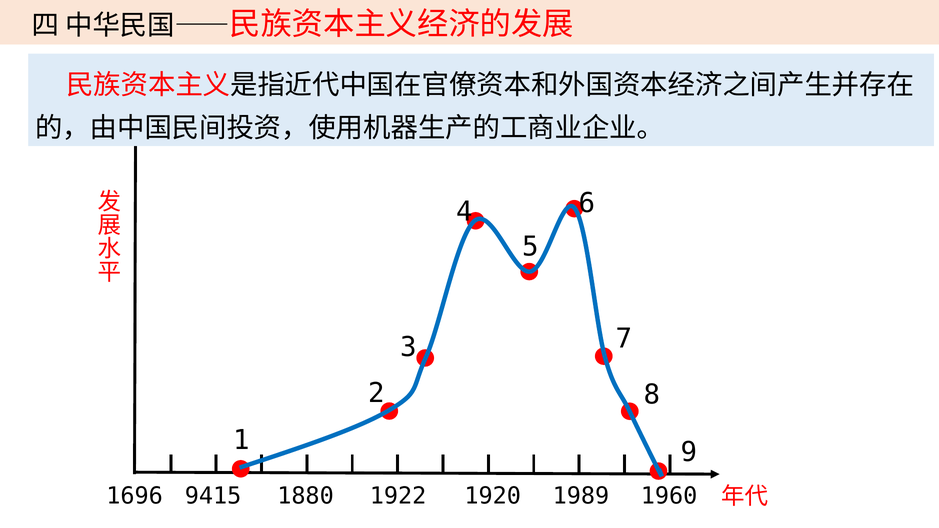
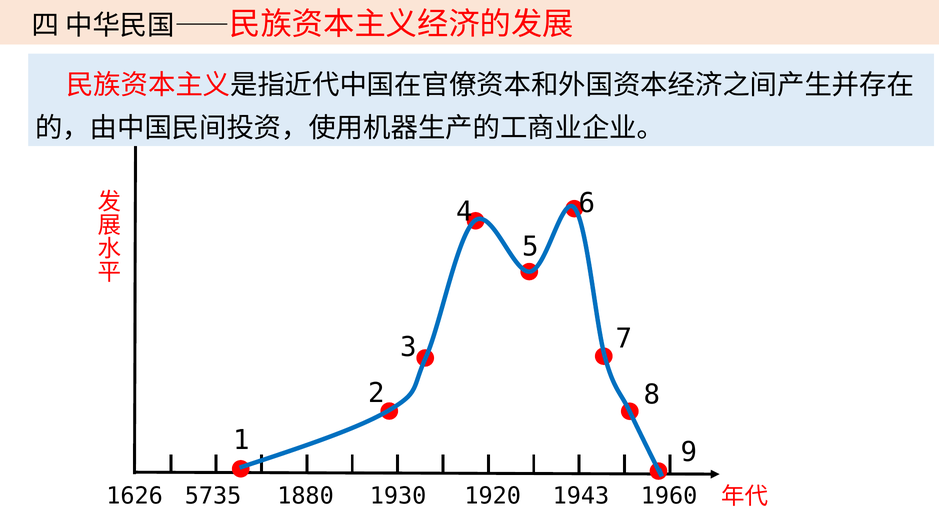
1696: 1696 -> 1626
9415: 9415 -> 5735
1922: 1922 -> 1930
1989: 1989 -> 1943
